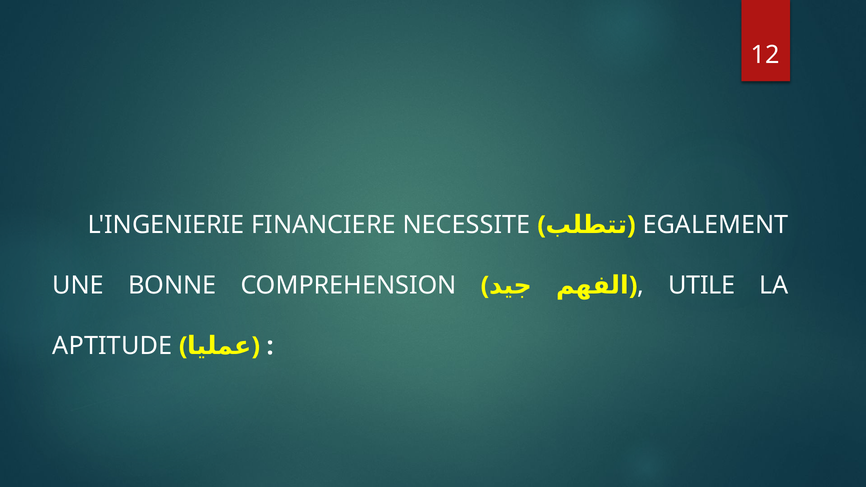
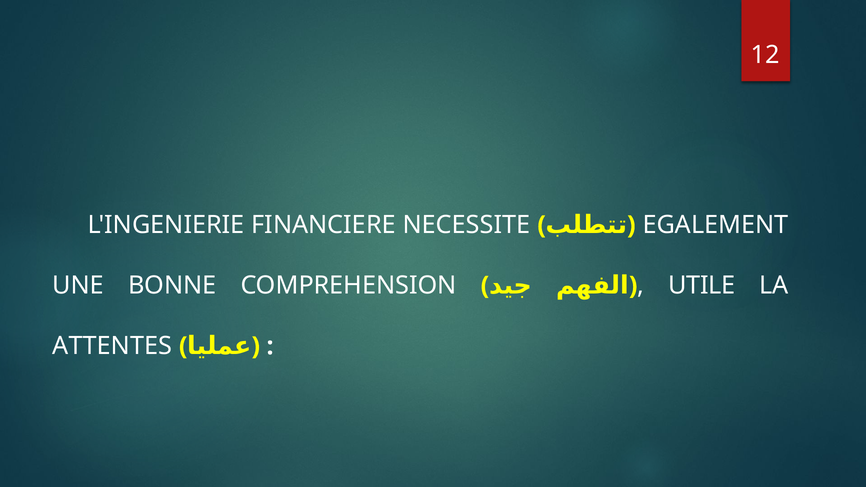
APTITUDE: APTITUDE -> ATTENTES
